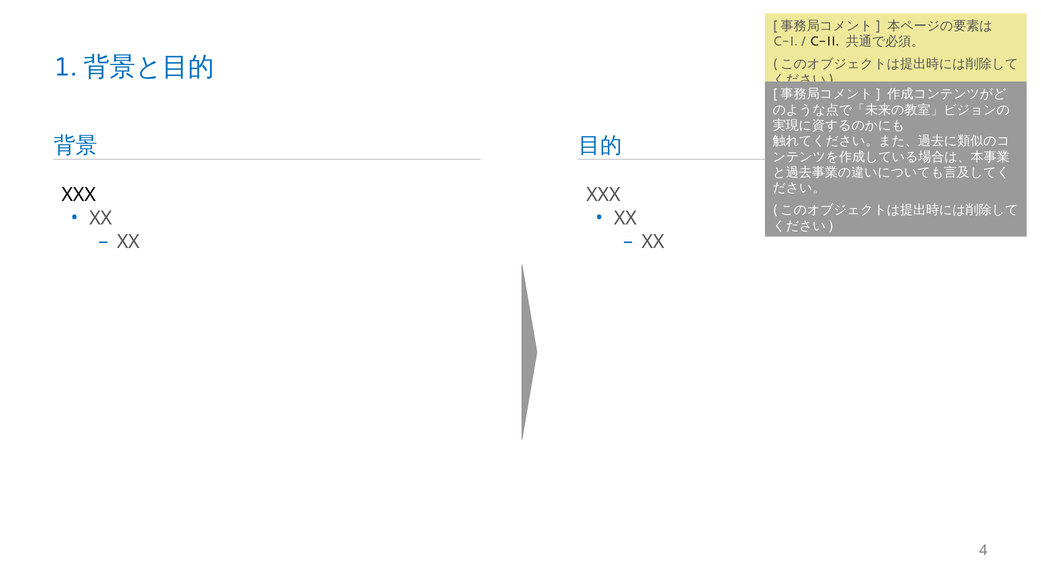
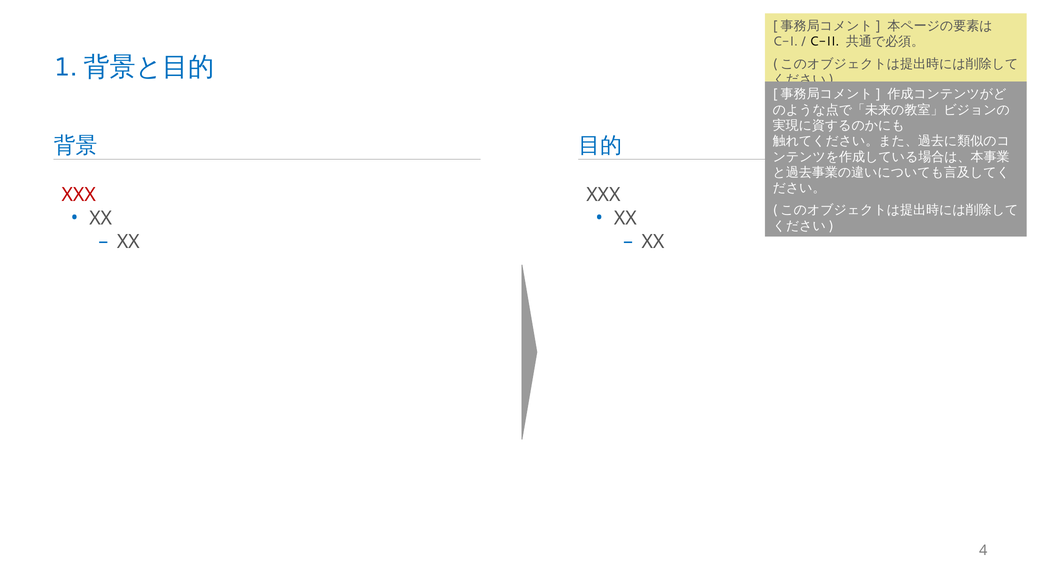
XXX at (79, 195) colour: black -> red
